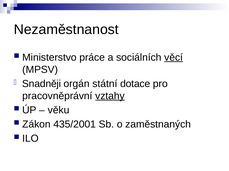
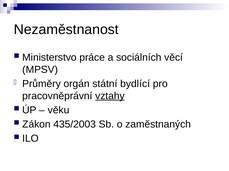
věcí underline: present -> none
Snadněji: Snadněji -> Průměry
dotace: dotace -> bydlící
435/2001: 435/2001 -> 435/2003
